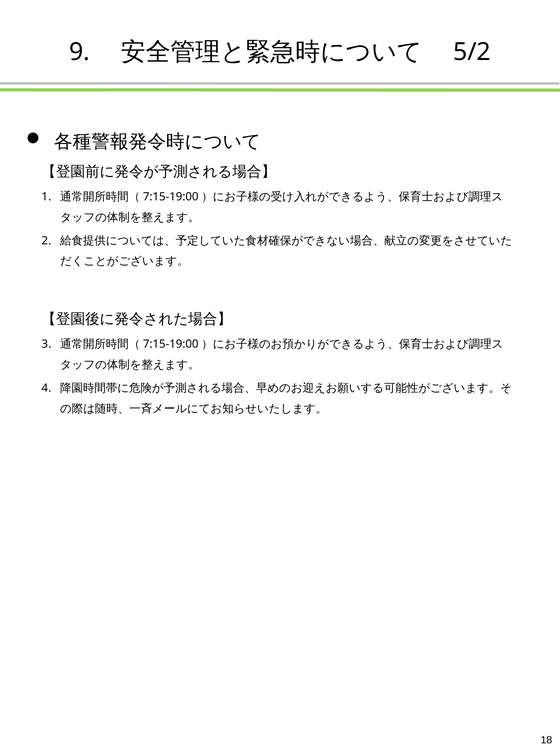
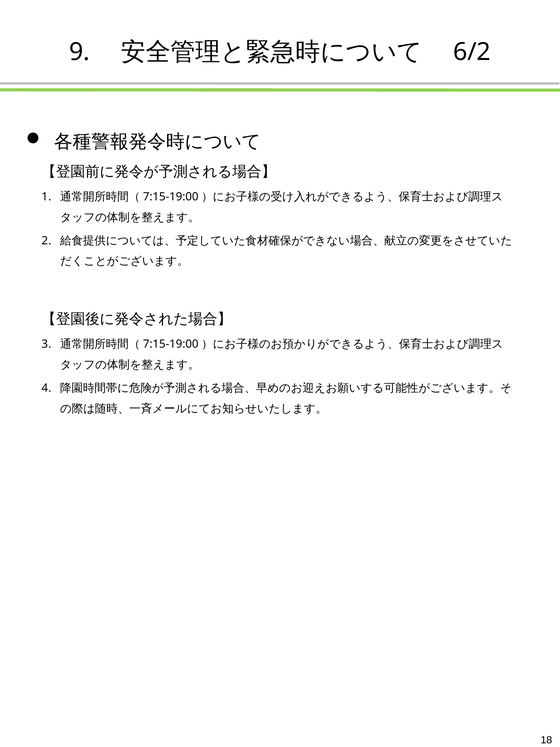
5/2: 5/2 -> 6/2
